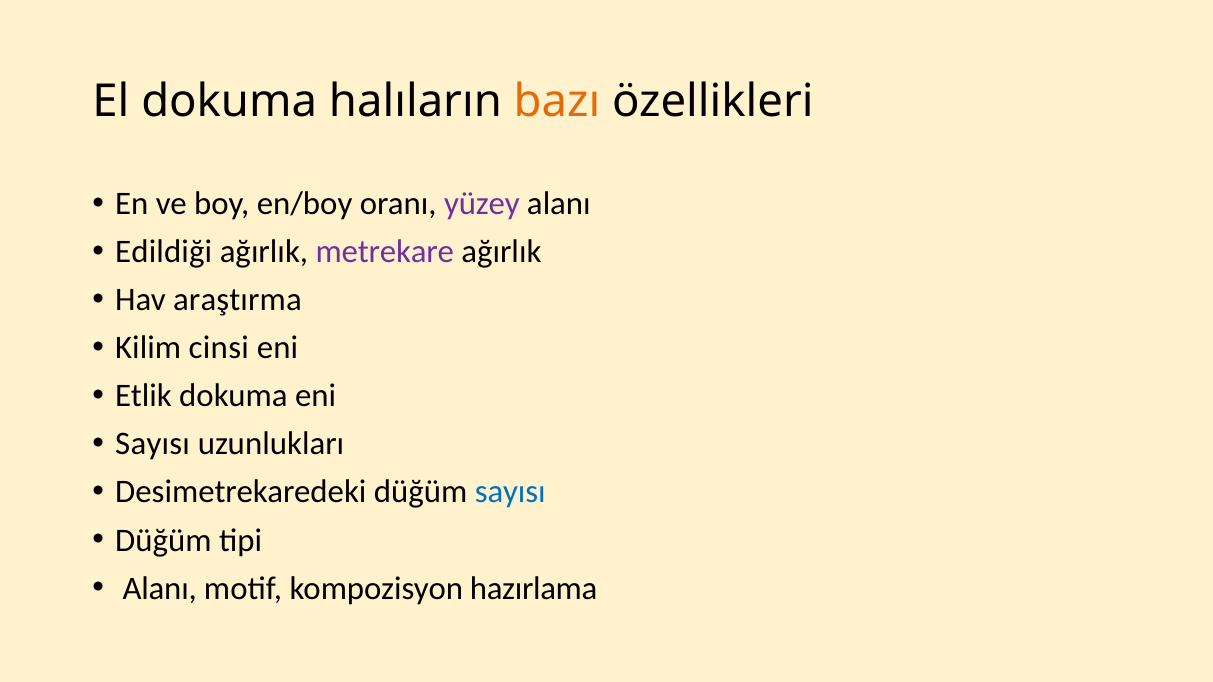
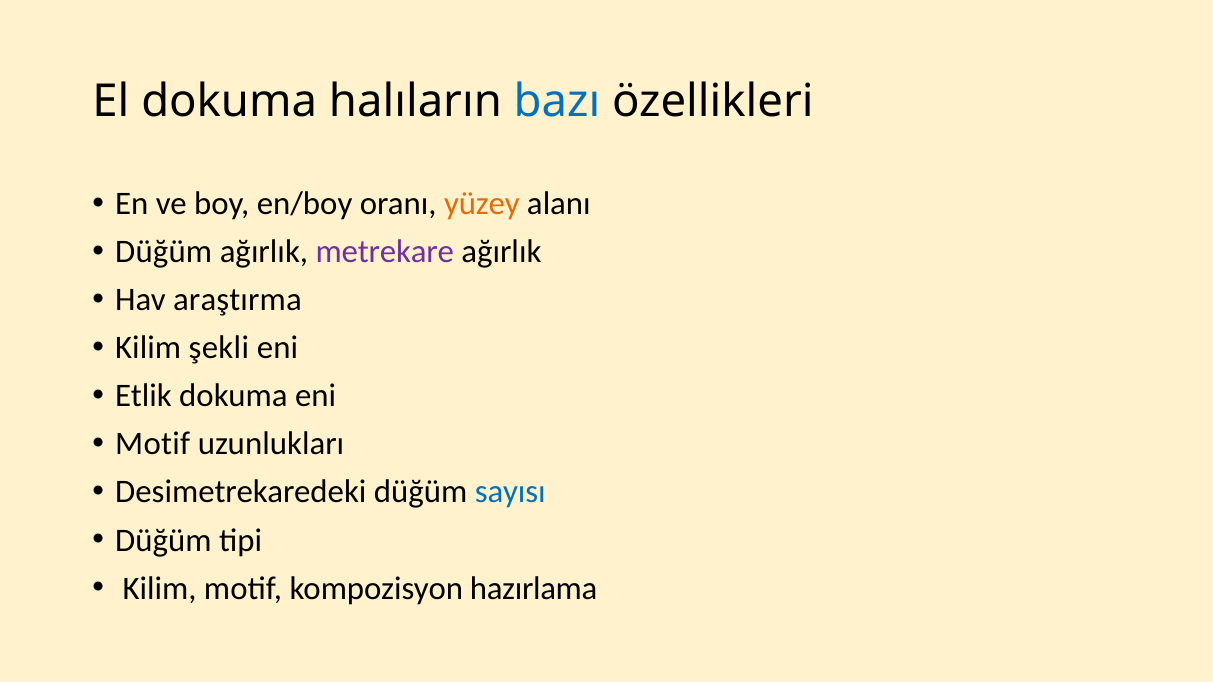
bazı colour: orange -> blue
yüzey colour: purple -> orange
Edildiği at (164, 252): Edildiği -> Düğüm
cinsi: cinsi -> şekli
Sayısı at (153, 444): Sayısı -> Motif
Alanı at (160, 589): Alanı -> Kilim
